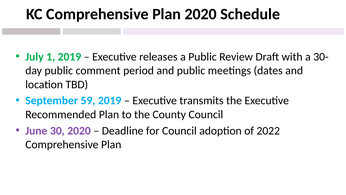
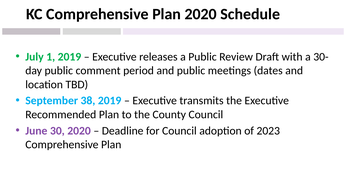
59: 59 -> 38
2022: 2022 -> 2023
